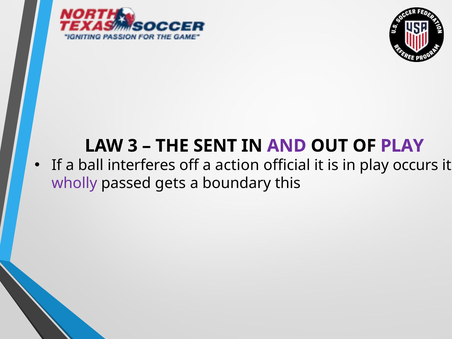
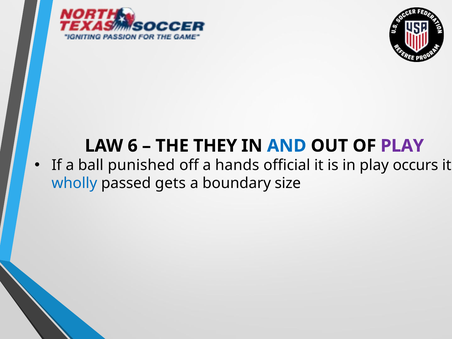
3: 3 -> 6
SENT: SENT -> THEY
AND colour: purple -> blue
interferes: interferes -> punished
action: action -> hands
wholly colour: purple -> blue
this: this -> size
